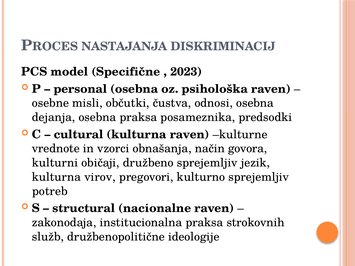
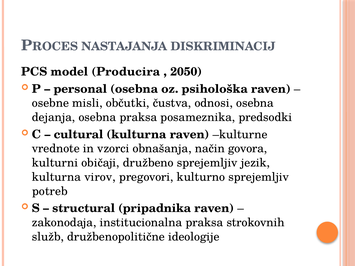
Specifične: Specifične -> Producira
2023: 2023 -> 2050
nacionalne: nacionalne -> pripadnika
